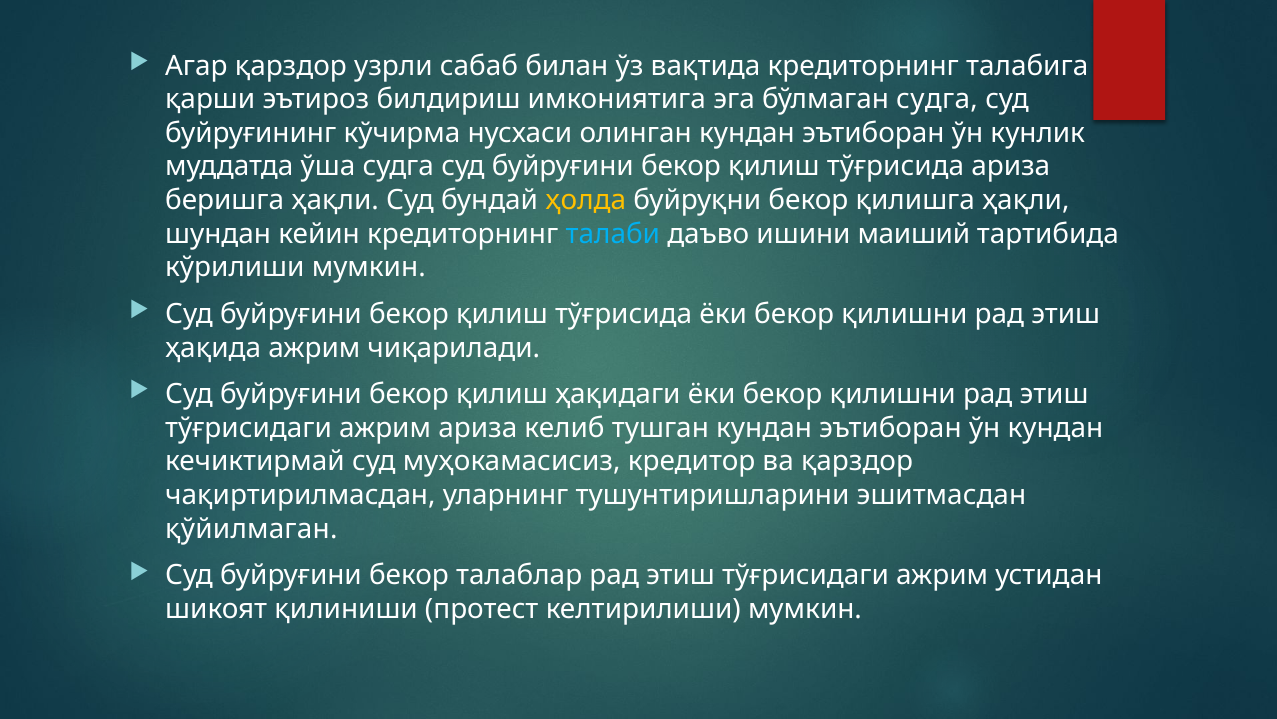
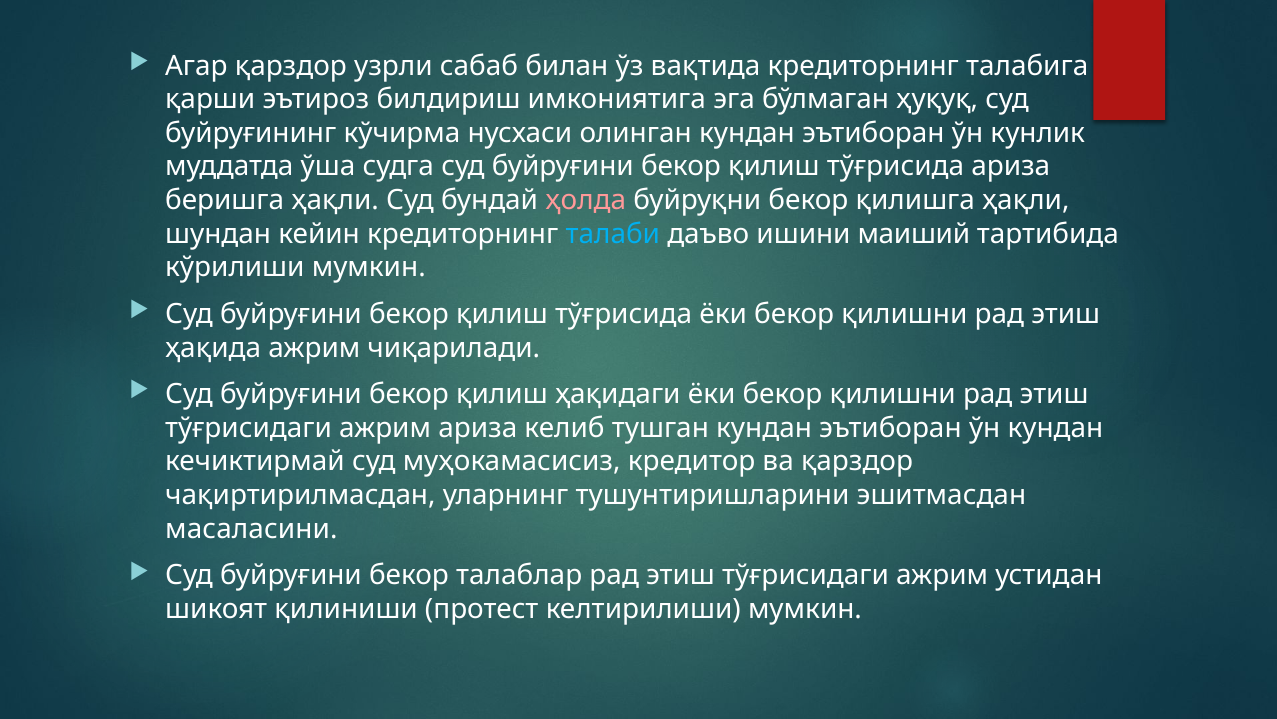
бўлмаган судга: судга -> ҳуқуқ
ҳолда colour: yellow -> pink
қўйилмаган: қўйилмаган -> масаласини
